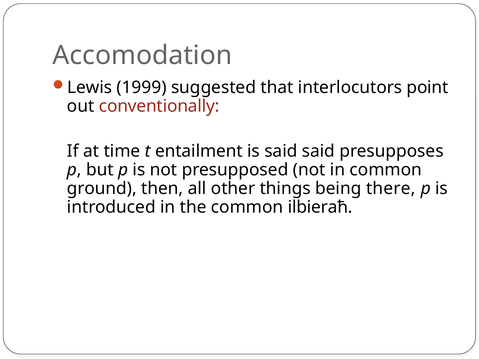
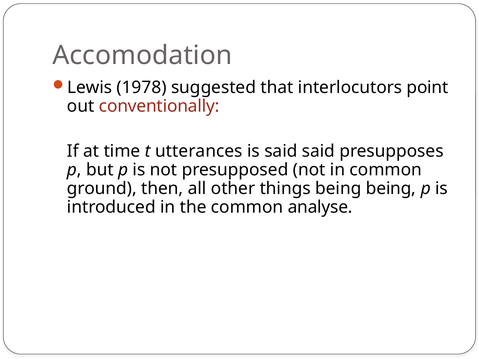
1999: 1999 -> 1978
entailment: entailment -> utterances
being there: there -> being
ilbieraħ: ilbieraħ -> analyse
